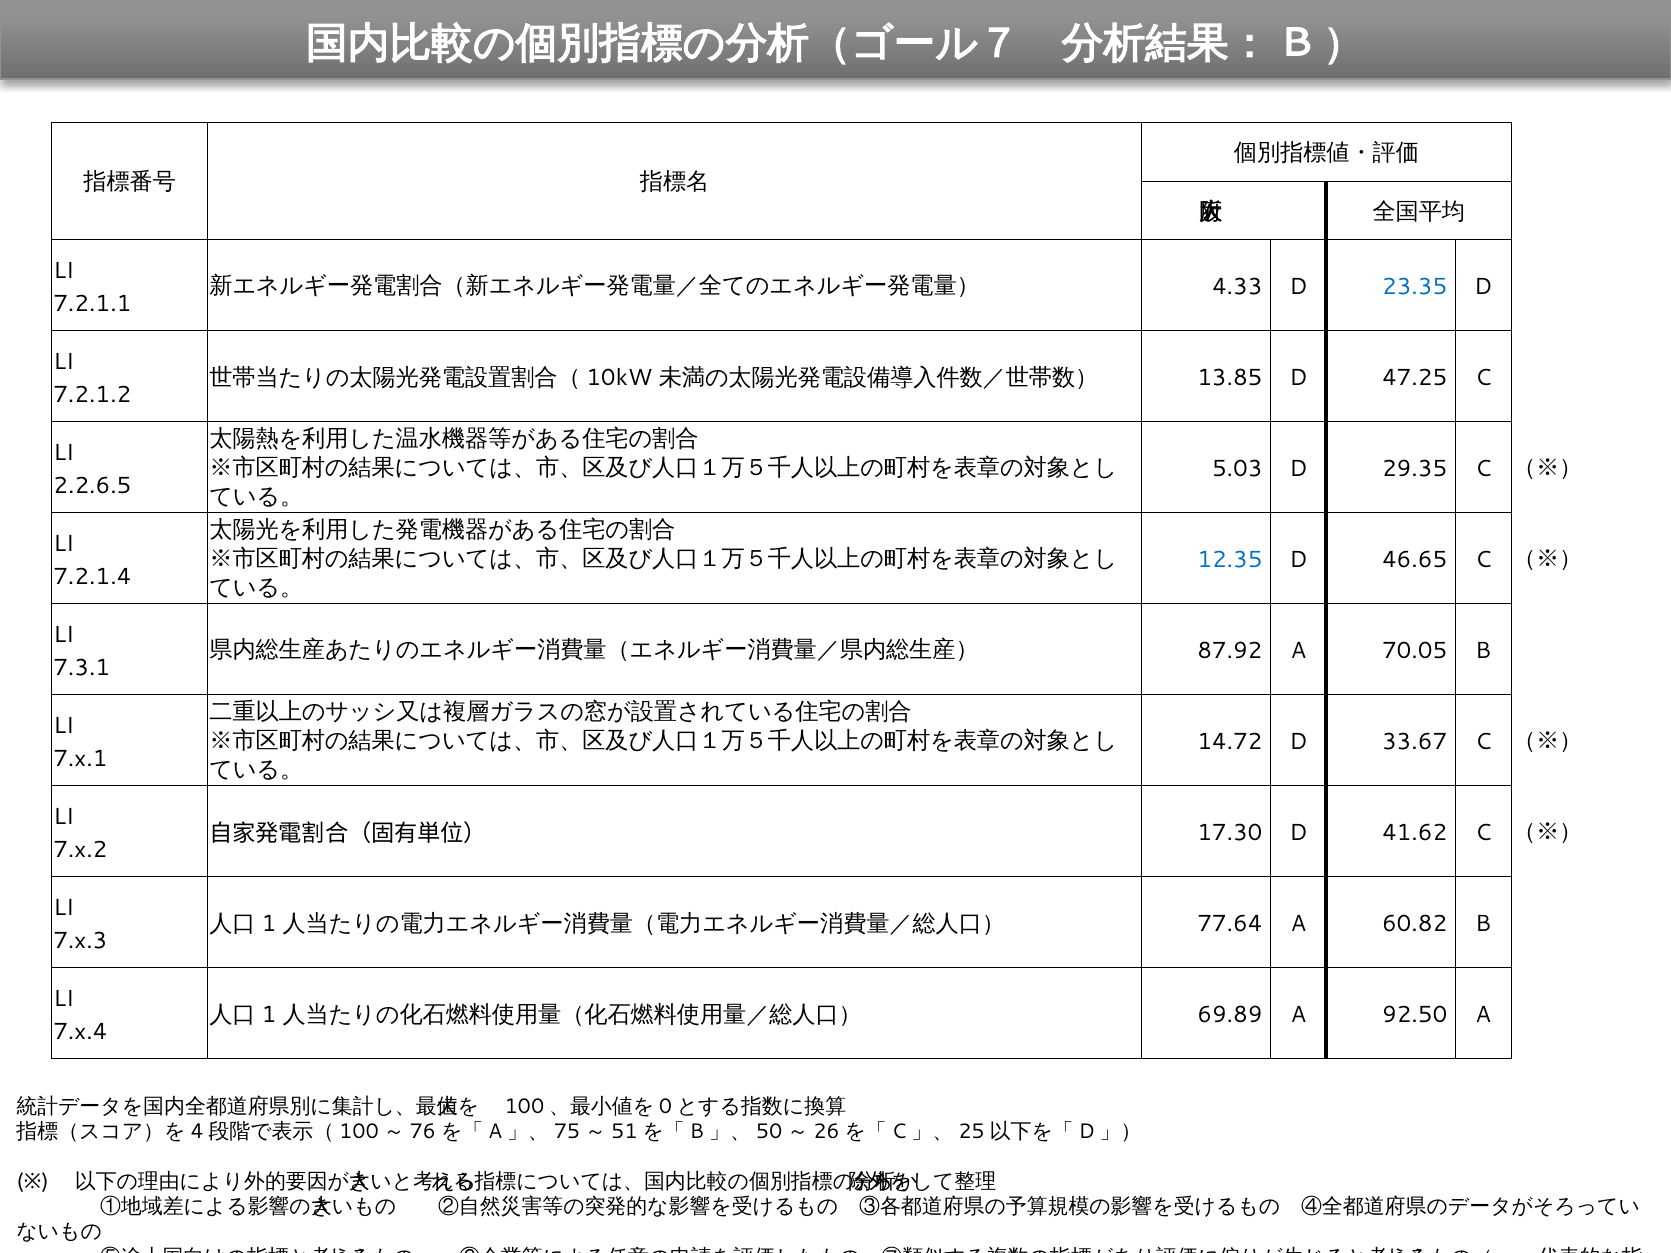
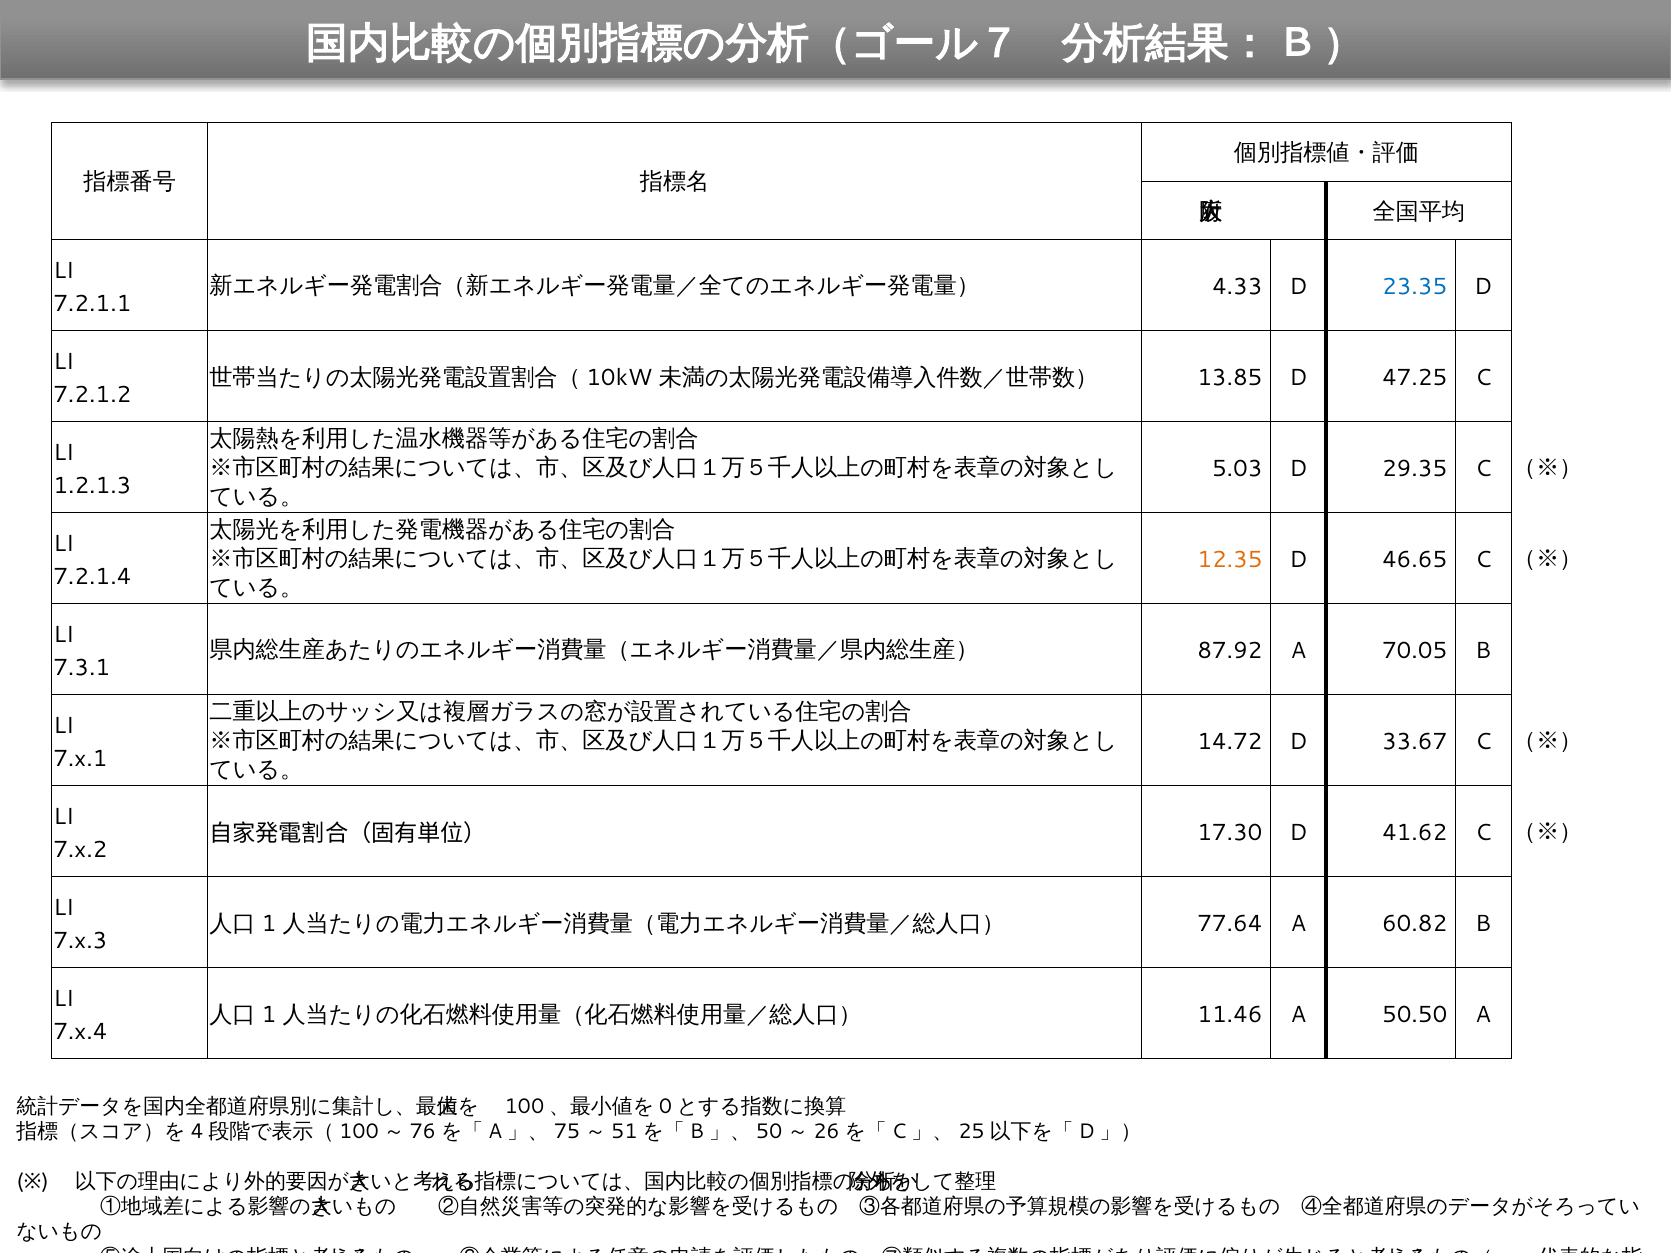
2.2.6.5: 2.2.6.5 -> 1.2.1.3
12.35 colour: blue -> orange
69.89: 69.89 -> 11.46
92.50: 92.50 -> 50.50
